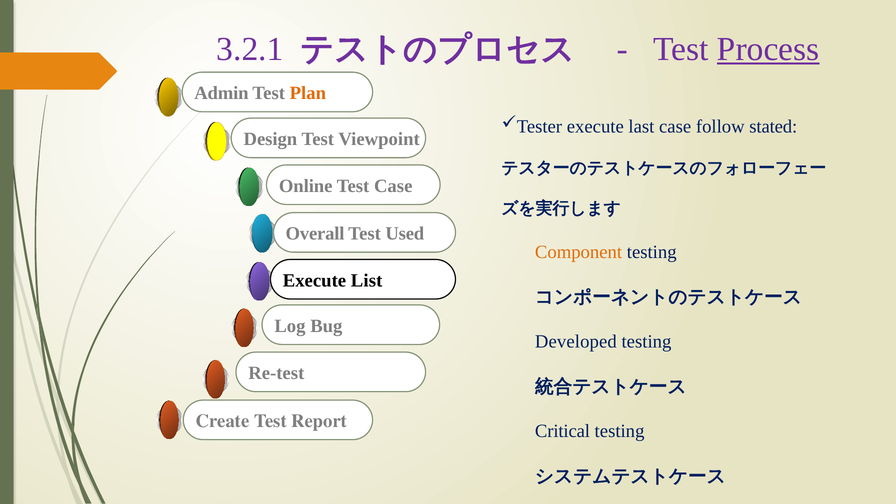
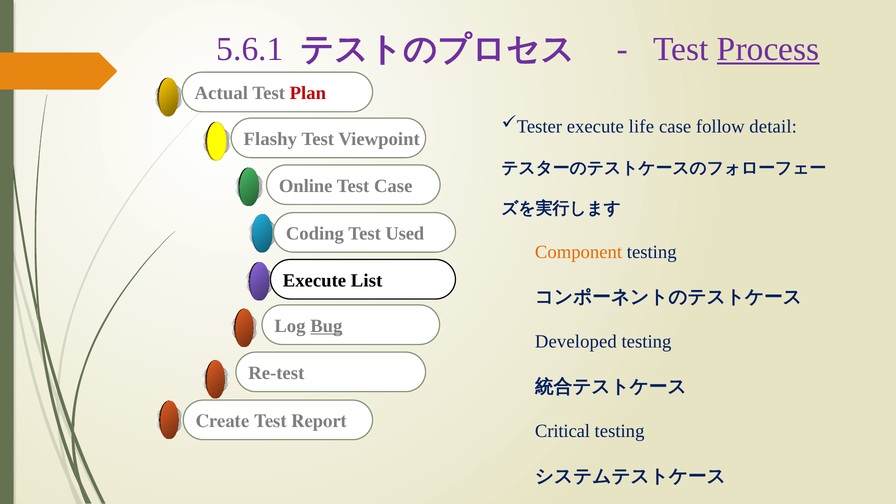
3.2.1: 3.2.1 -> 5.6.1
Admin: Admin -> Actual
Plan colour: orange -> red
last: last -> life
stated: stated -> detail
Design: Design -> Flashy
Overall: Overall -> Coding
Bug underline: none -> present
